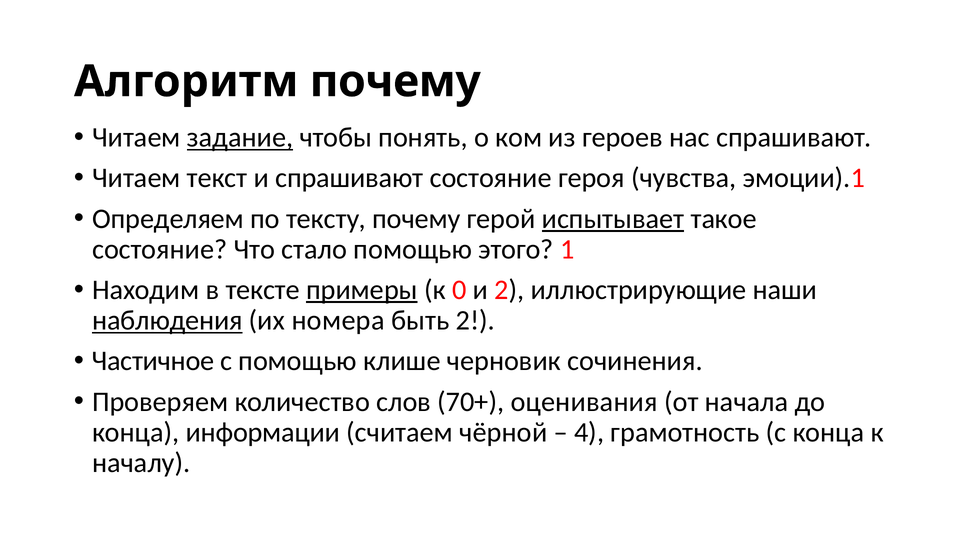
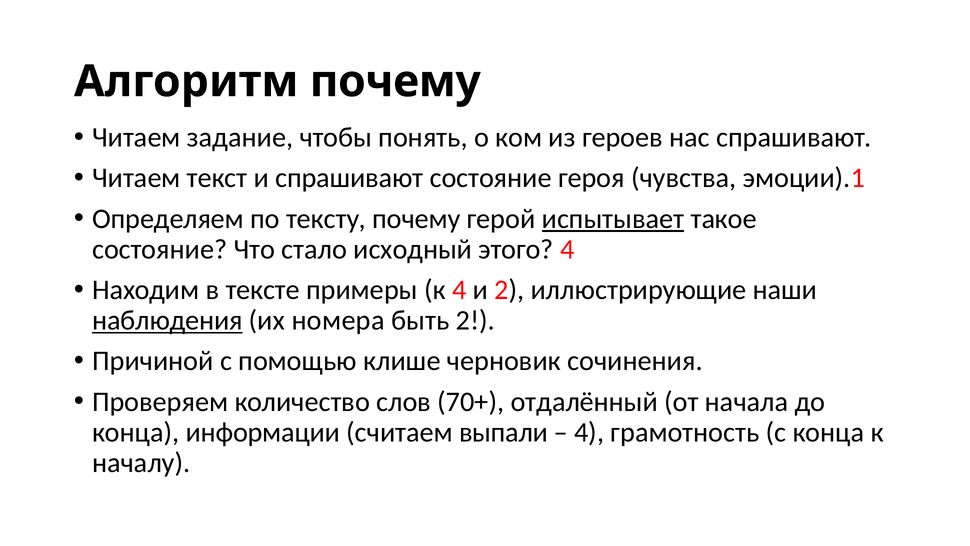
задание underline: present -> none
стало помощью: помощью -> исходный
этого 1: 1 -> 4
примеры underline: present -> none
к 0: 0 -> 4
Частичное: Частичное -> Причиной
оценивания: оценивания -> отдалённый
чёрной: чёрной -> выпали
